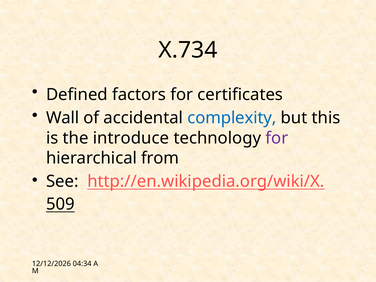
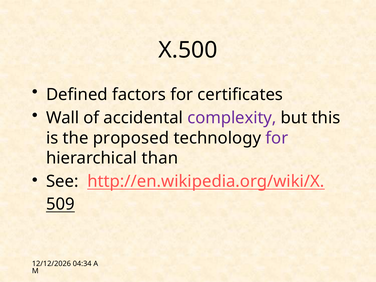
X.734: X.734 -> X.500
complexity colour: blue -> purple
introduce: introduce -> proposed
from: from -> than
